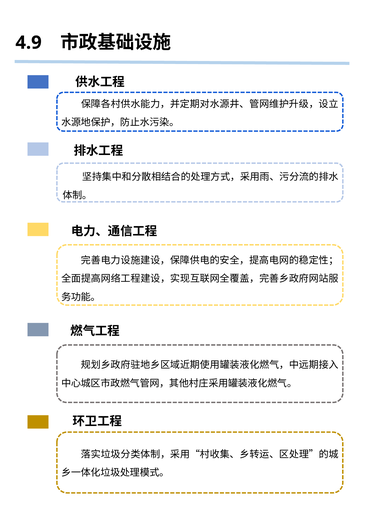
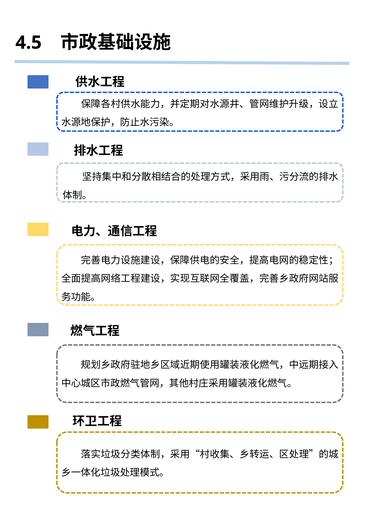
4.9: 4.9 -> 4.5
